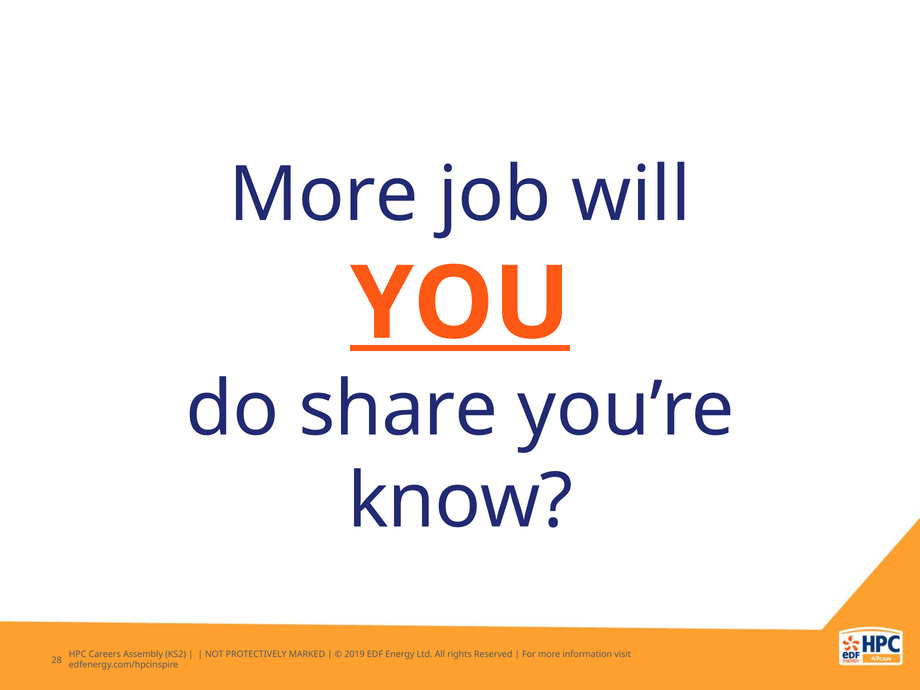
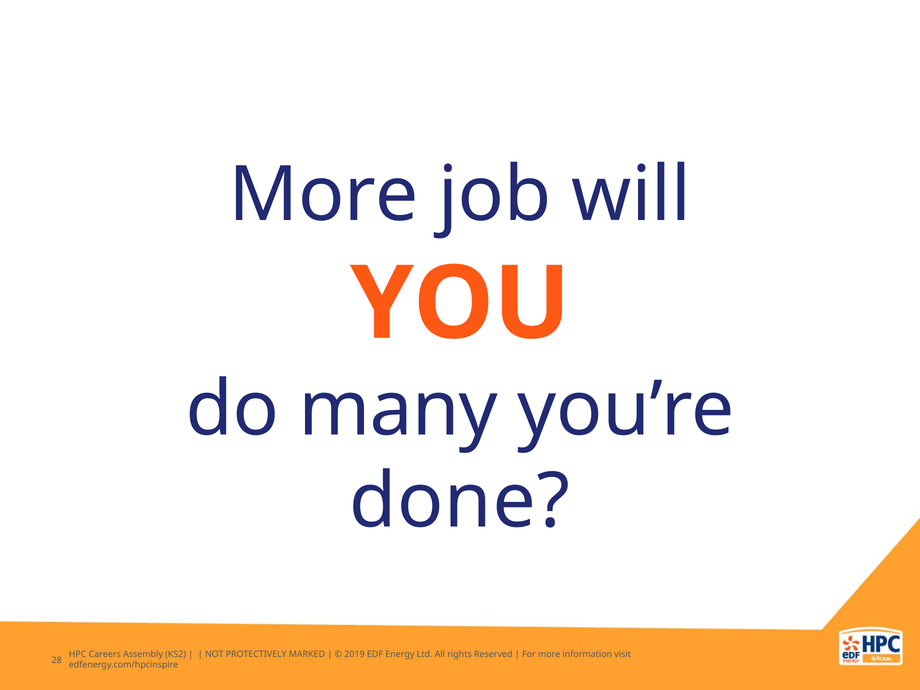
YOU underline: present -> none
share: share -> many
know: know -> done
